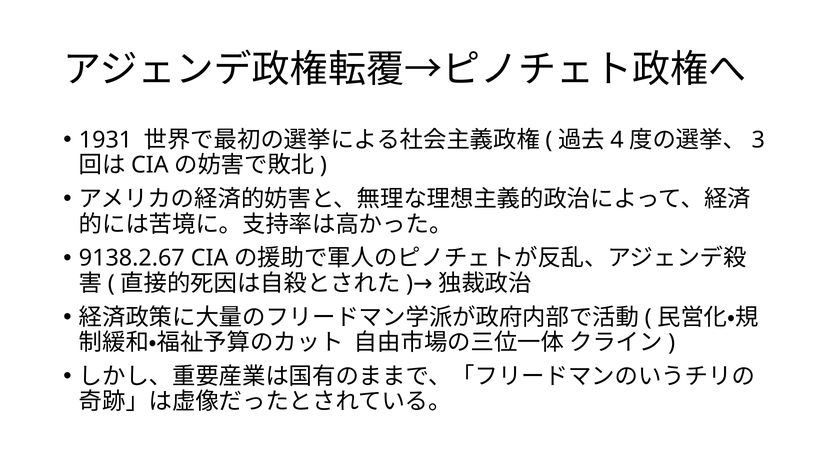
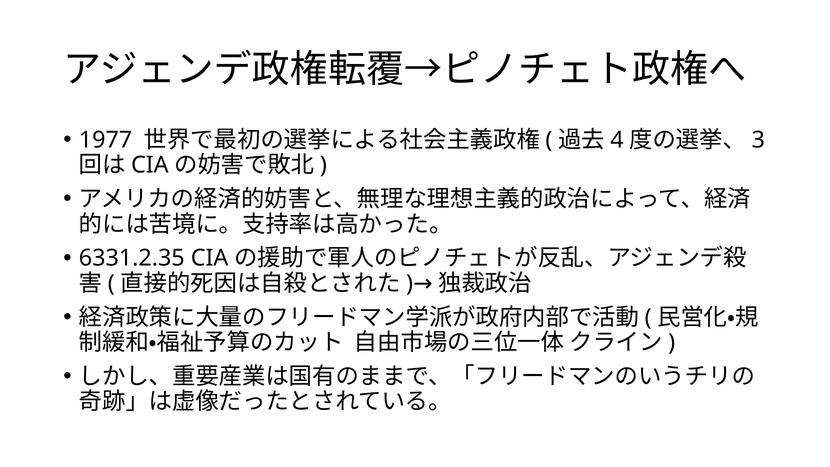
1931: 1931 -> 1977
9138.2.67: 9138.2.67 -> 6331.2.35
